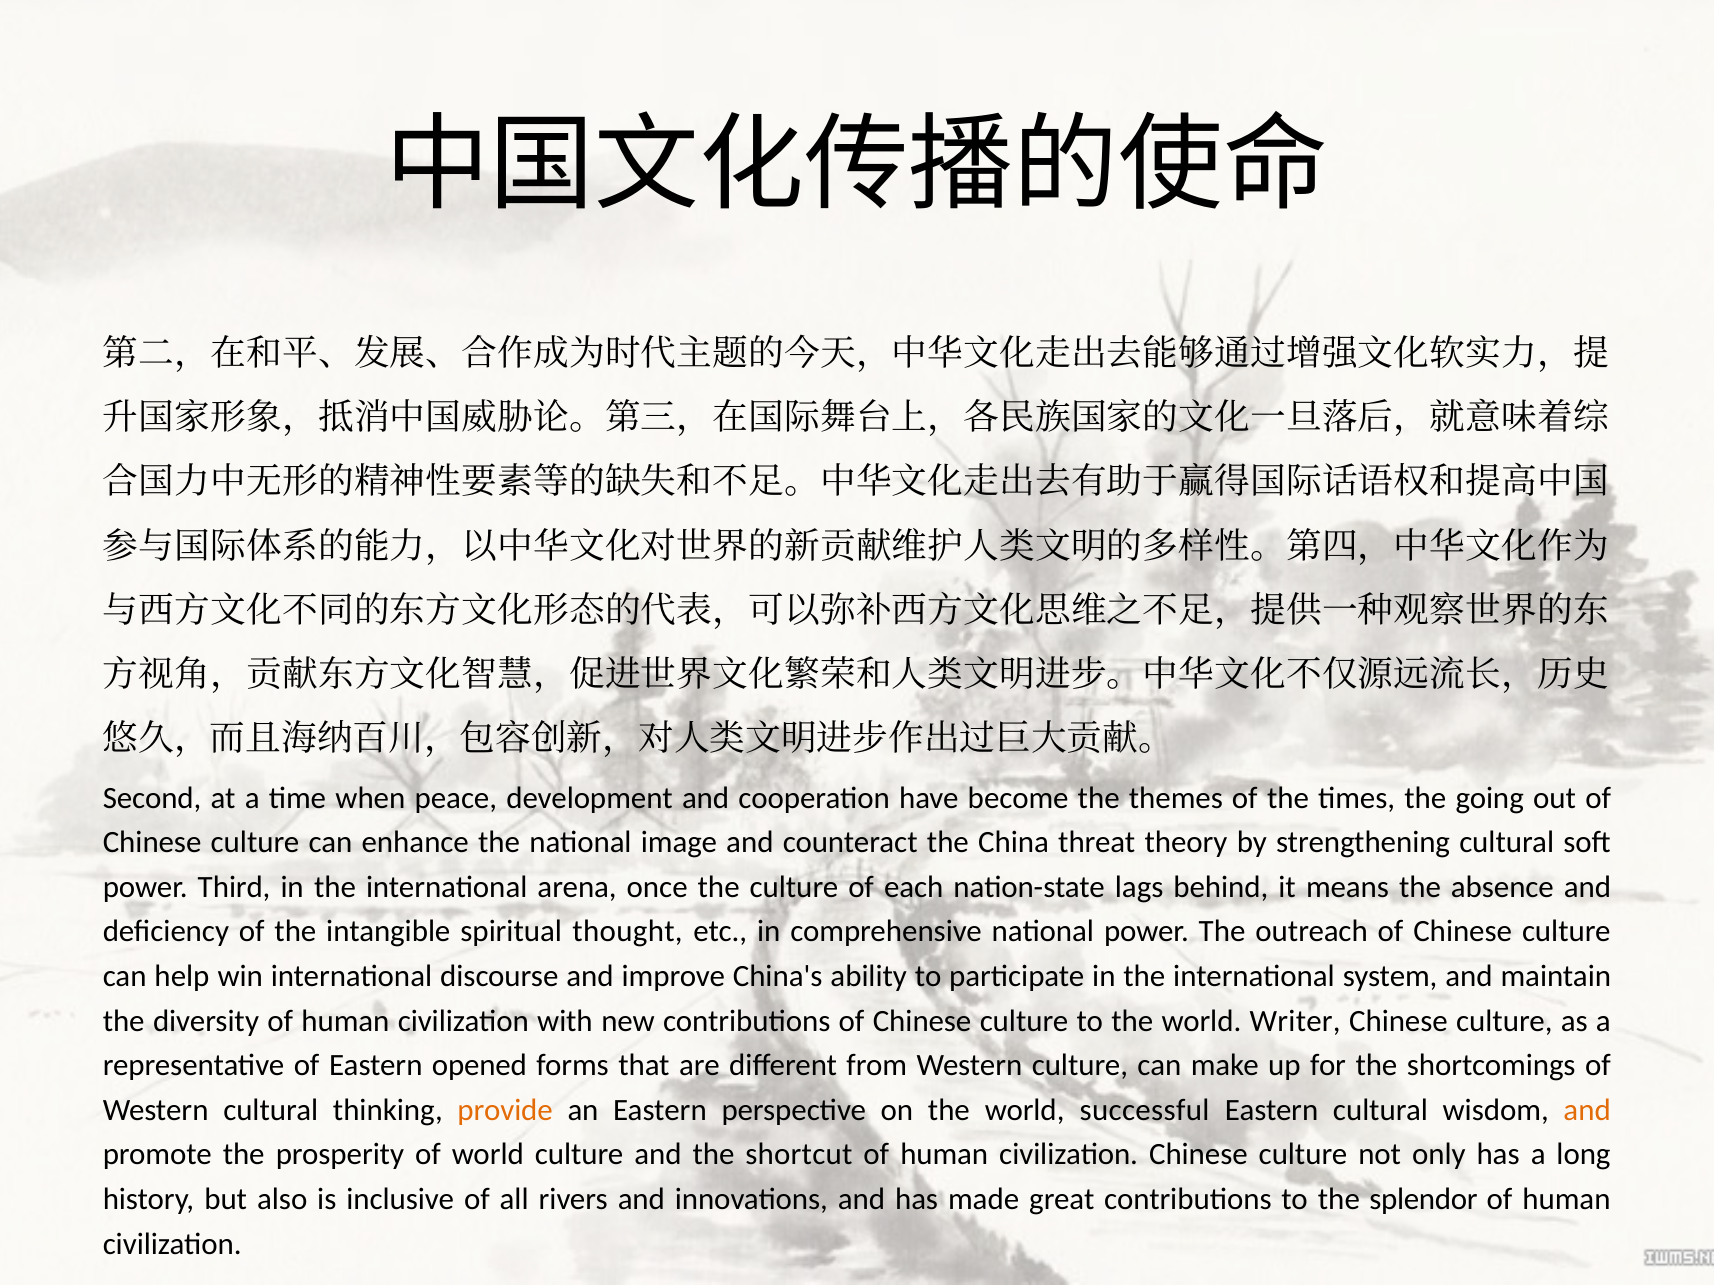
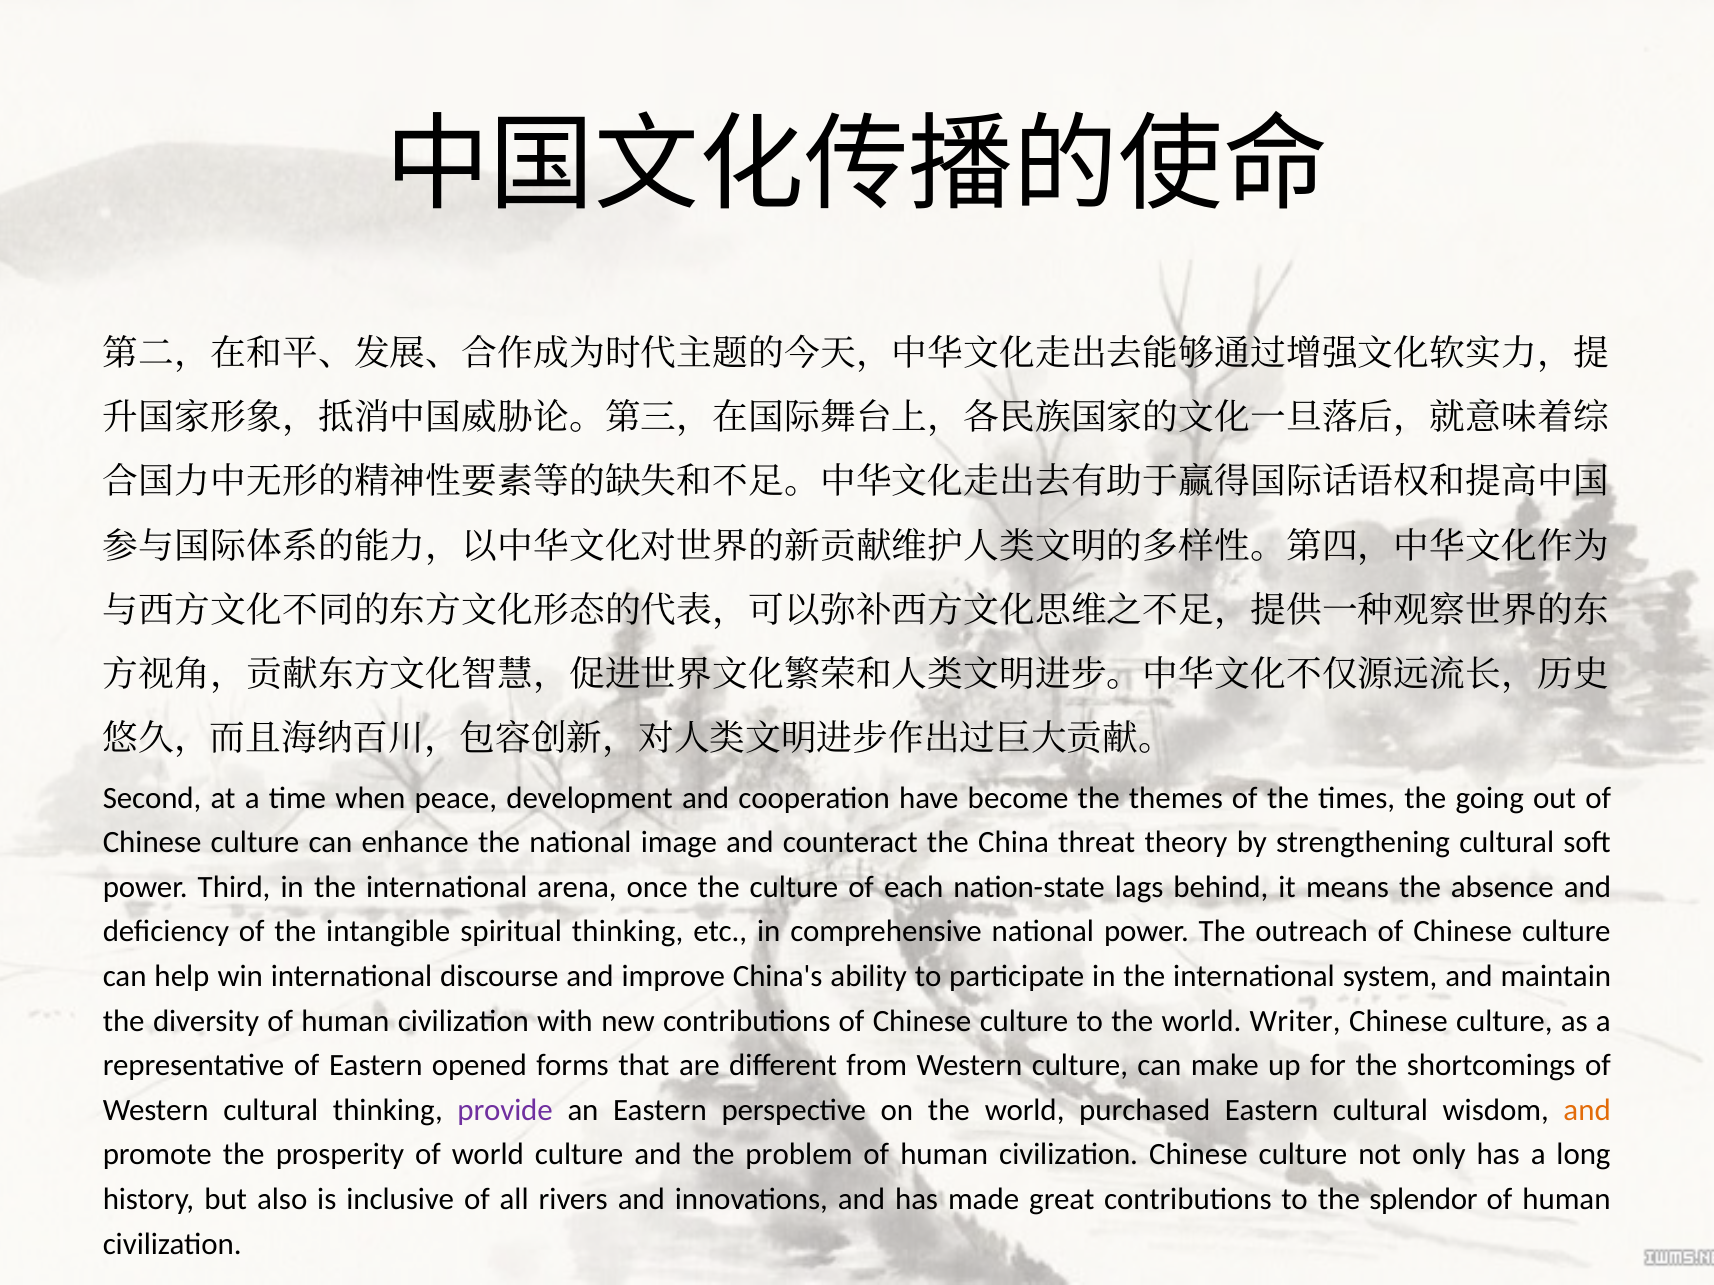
spiritual thought: thought -> thinking
provide colour: orange -> purple
successful: successful -> purchased
shortcut: shortcut -> problem
